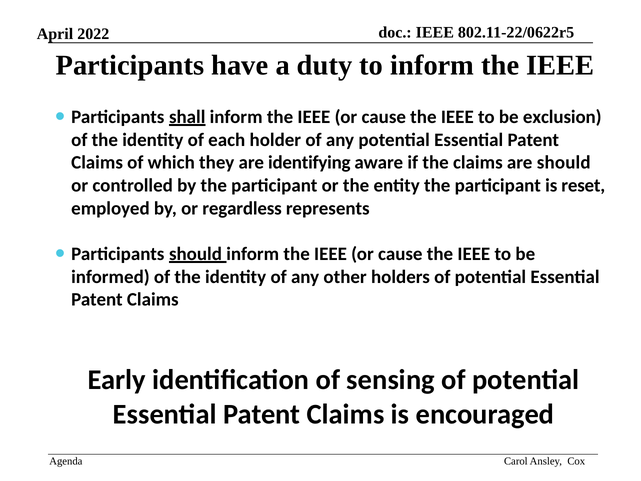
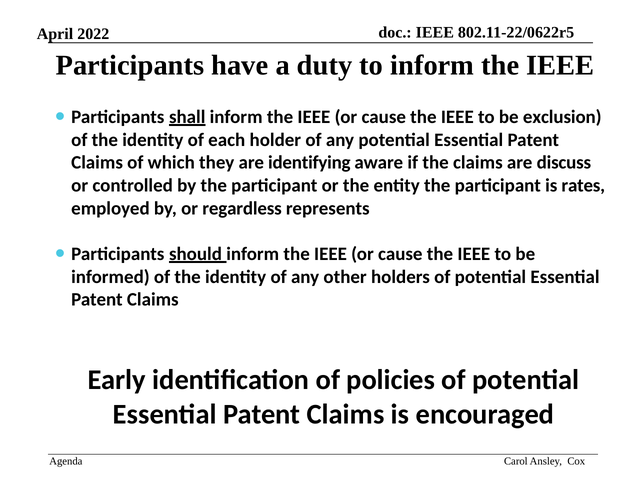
are should: should -> discuss
reset: reset -> rates
sensing: sensing -> policies
